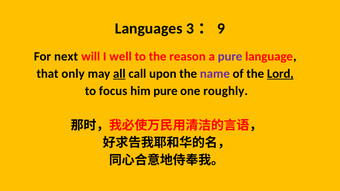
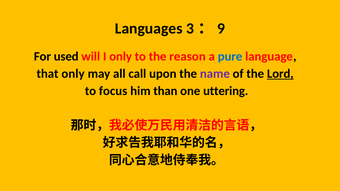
next: next -> used
I well: well -> only
pure at (230, 56) colour: purple -> blue
all underline: present -> none
him pure: pure -> than
roughly: roughly -> uttering
